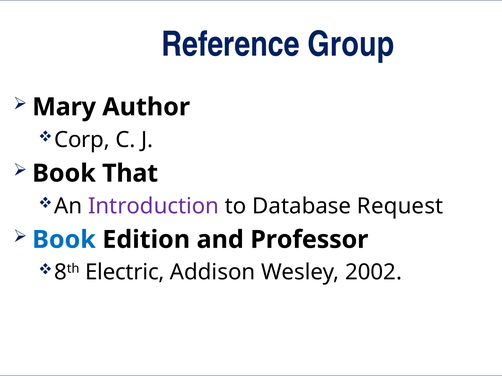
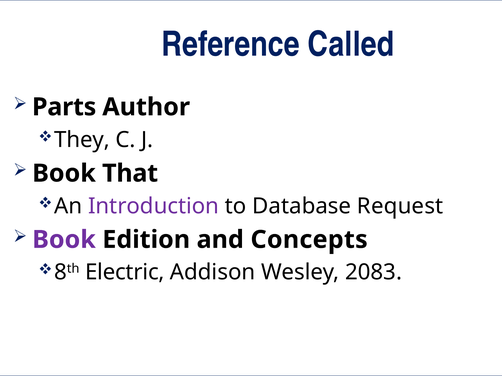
Group: Group -> Called
Mary: Mary -> Parts
Corp: Corp -> They
Book at (64, 240) colour: blue -> purple
Professor: Professor -> Concepts
2002: 2002 -> 2083
